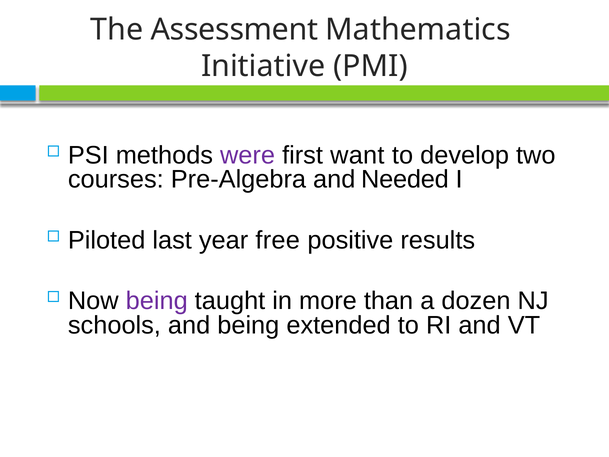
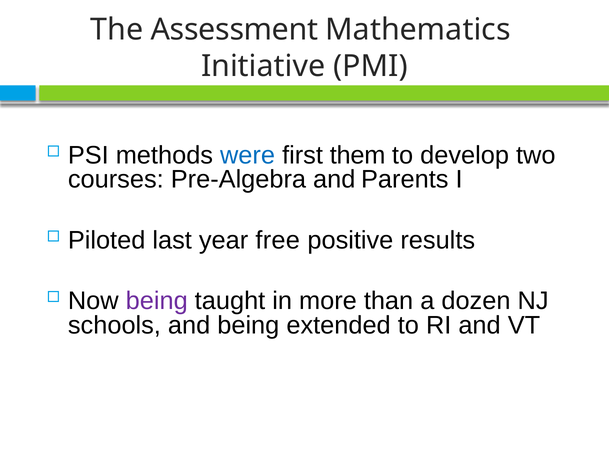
were colour: purple -> blue
want: want -> them
Needed: Needed -> Parents
